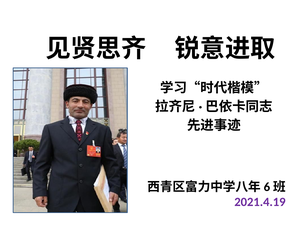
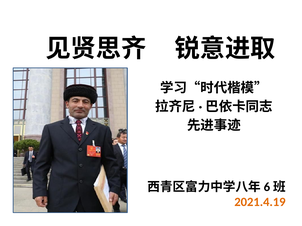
2021.4.19 colour: purple -> orange
